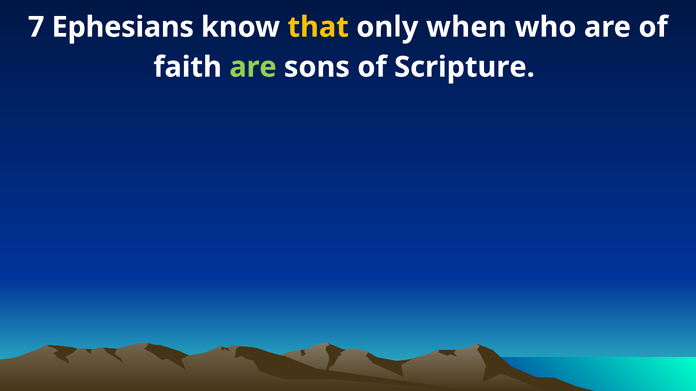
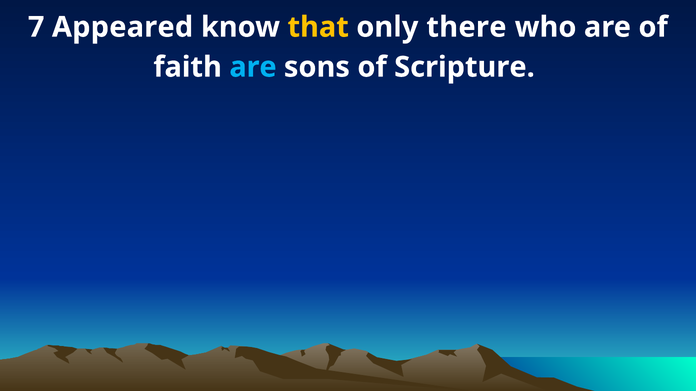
Ephesians: Ephesians -> Appeared
when: when -> there
are at (253, 67) colour: light green -> light blue
